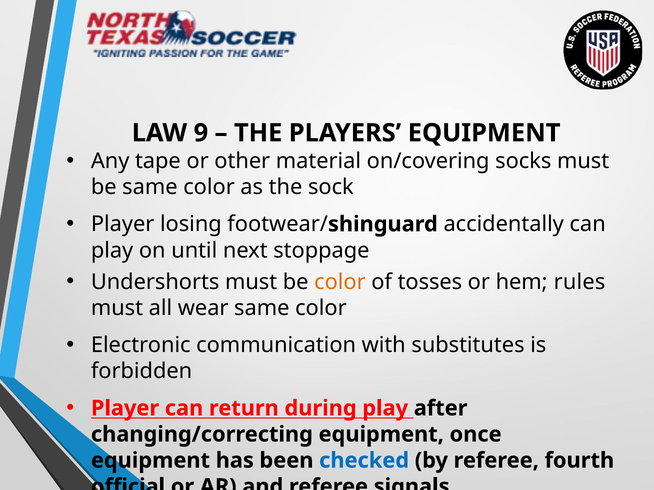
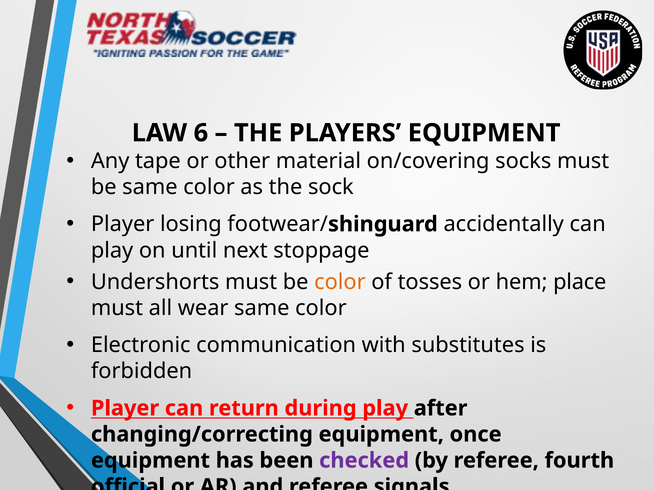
9: 9 -> 6
rules: rules -> place
checked colour: blue -> purple
